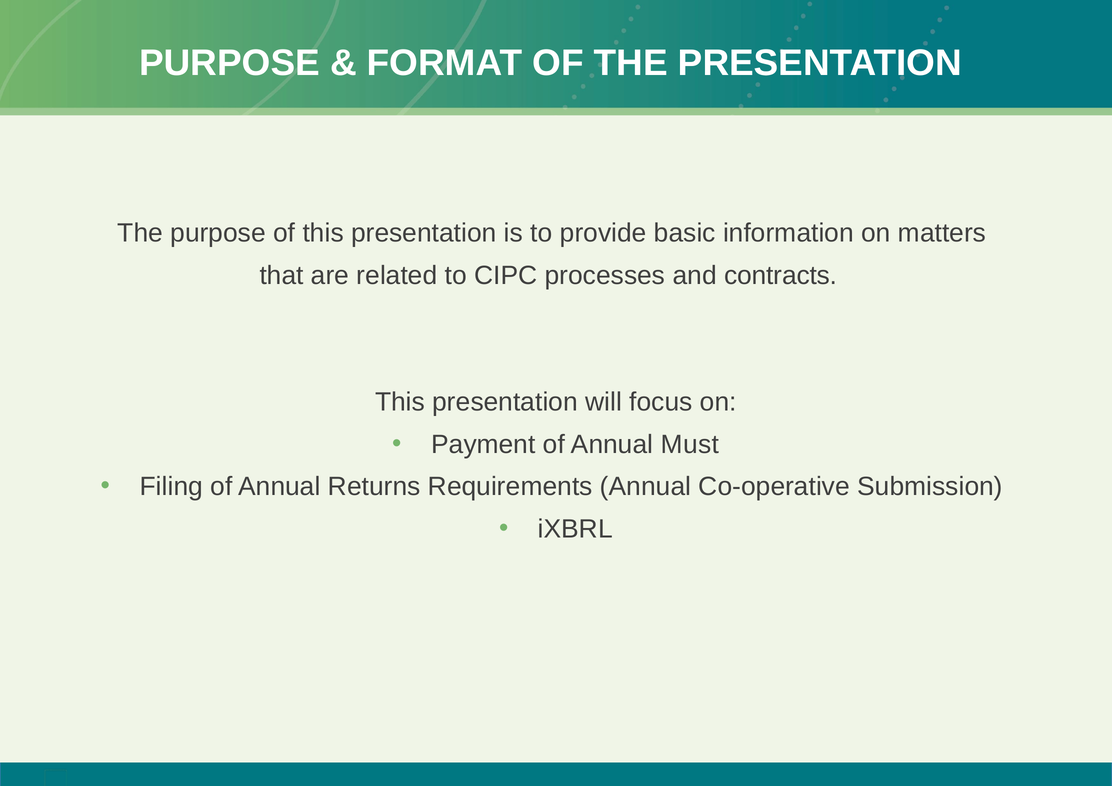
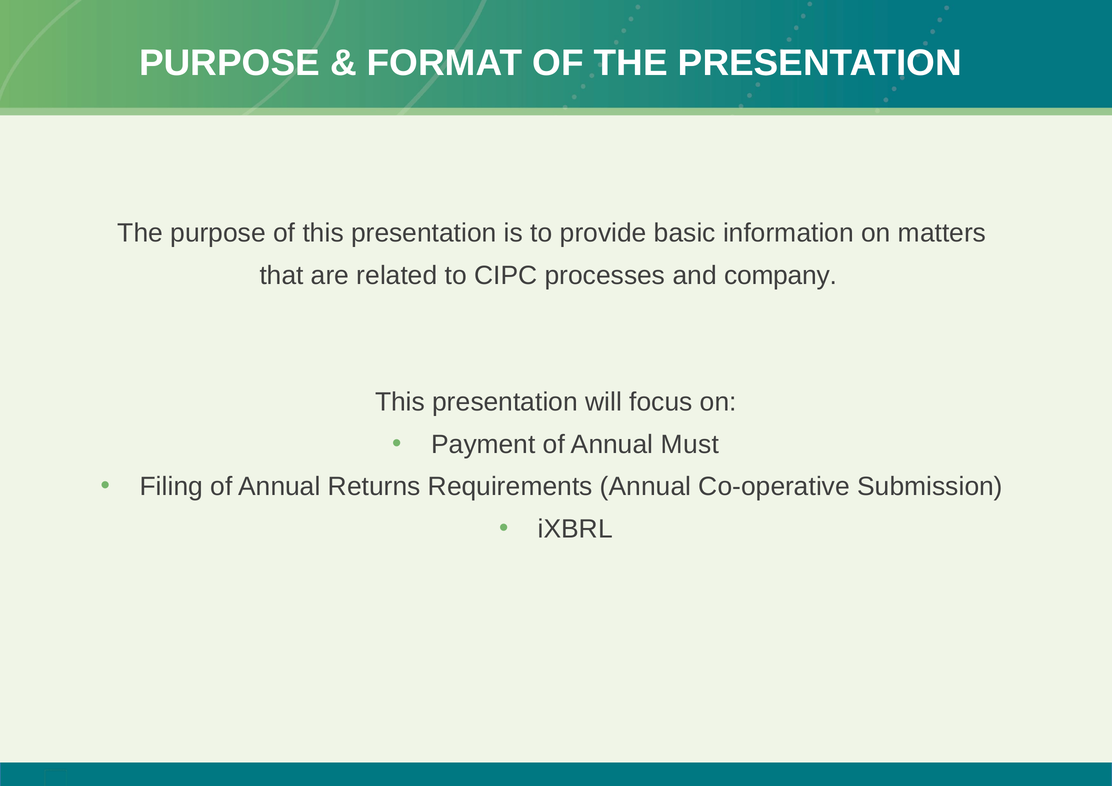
contracts: contracts -> company
